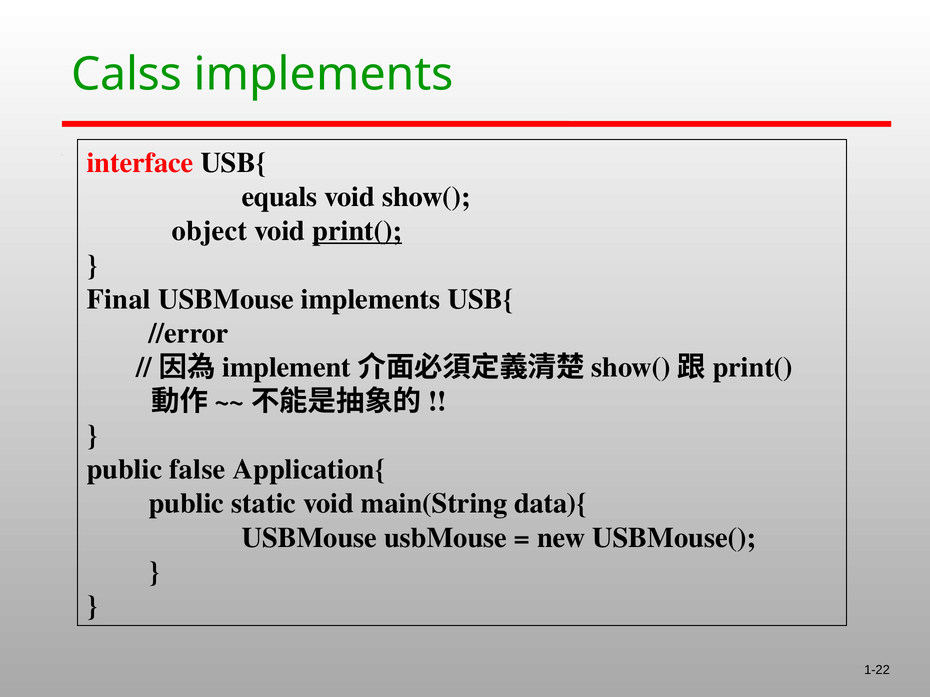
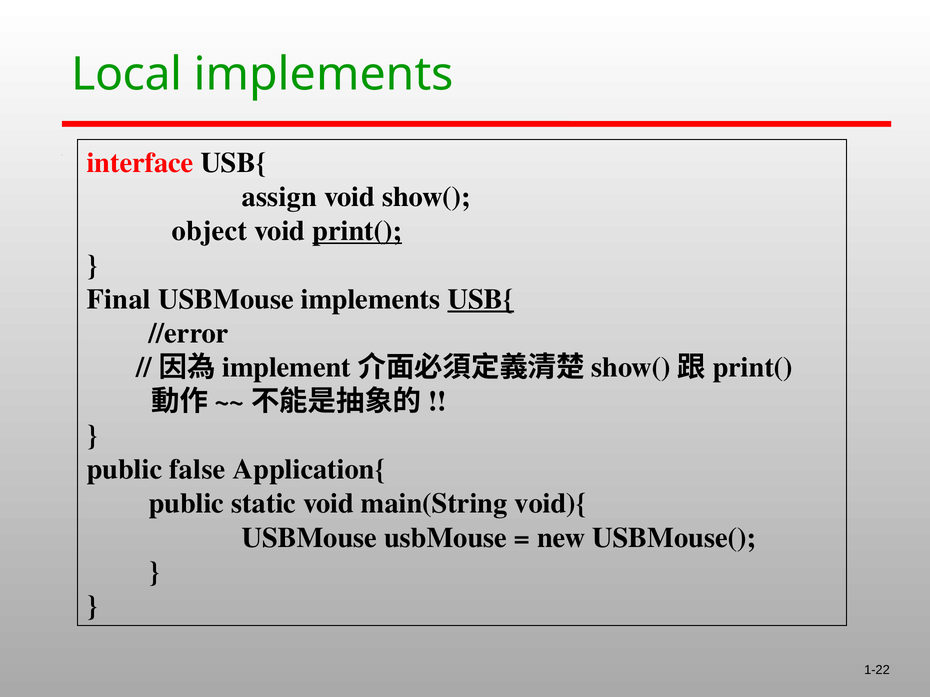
Calss: Calss -> Local
equals: equals -> assign
USB{ at (481, 299) underline: none -> present
data){: data){ -> void){
